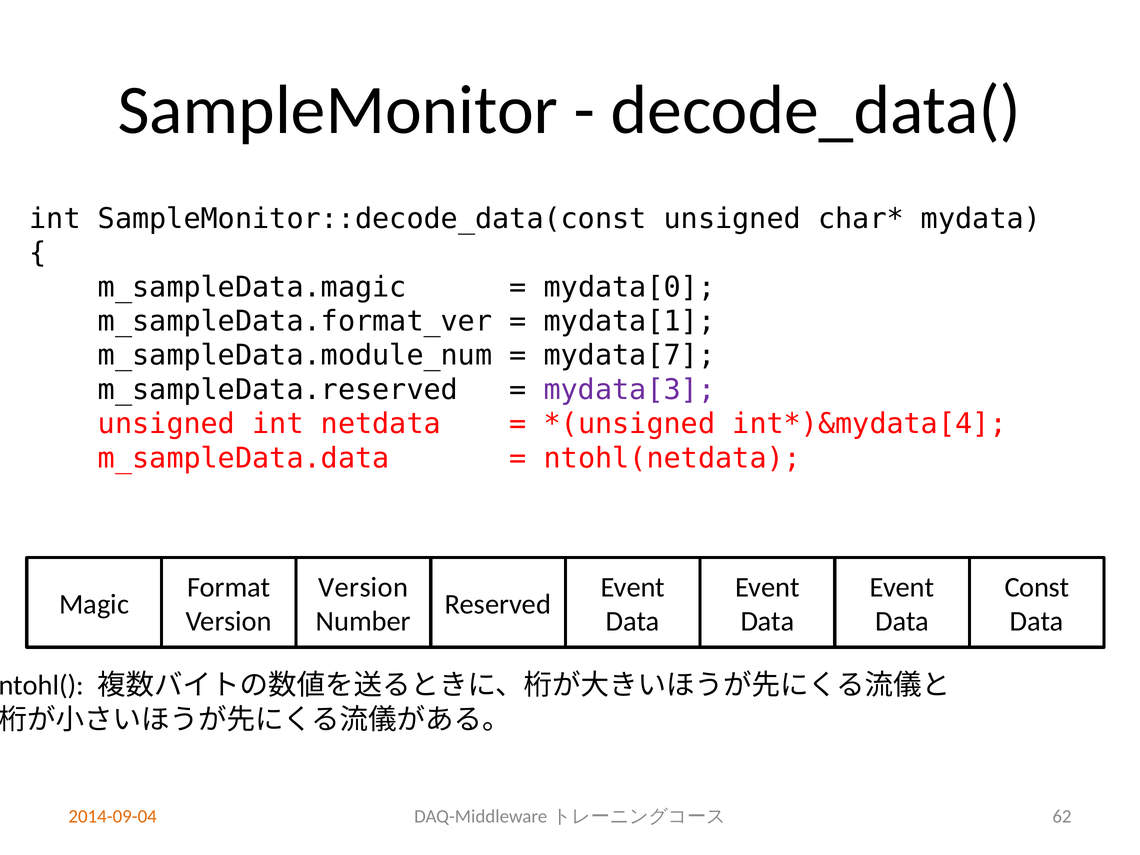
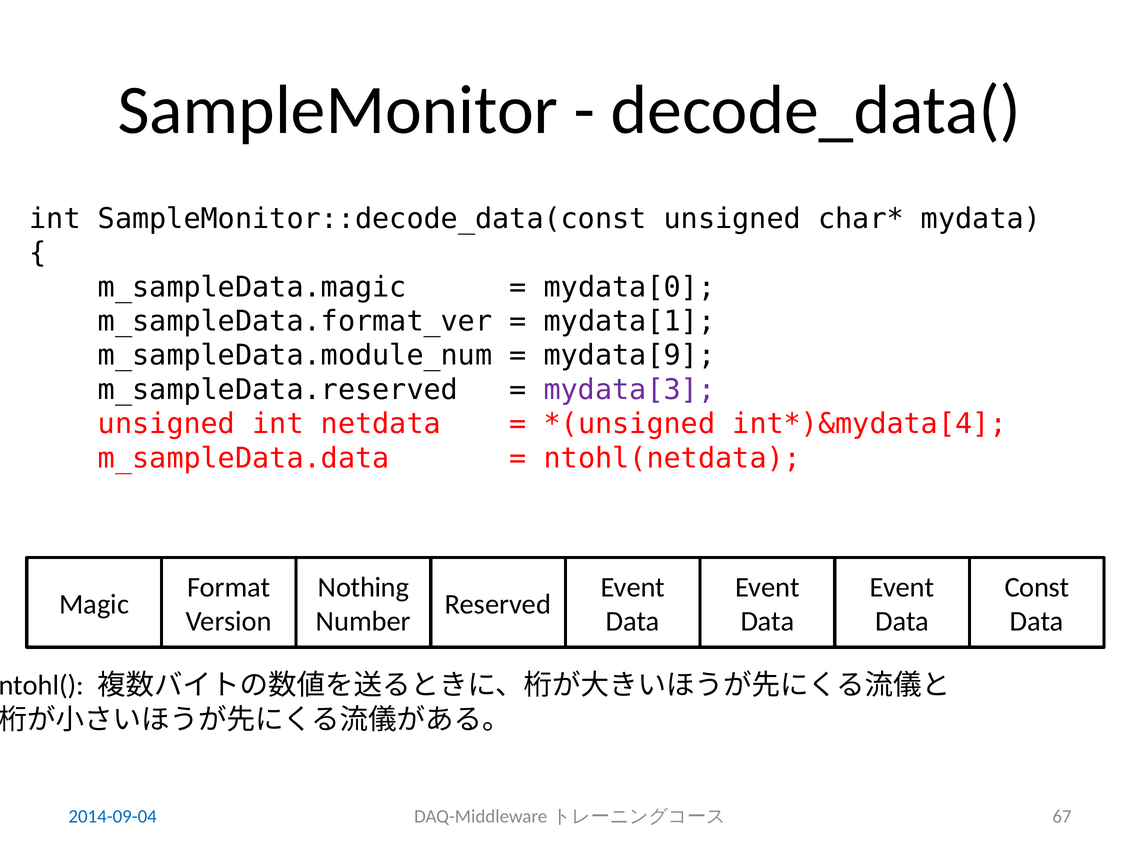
mydata[7: mydata[7 -> mydata[9
Version at (363, 587): Version -> Nothing
2014-09-04 colour: orange -> blue
62: 62 -> 67
